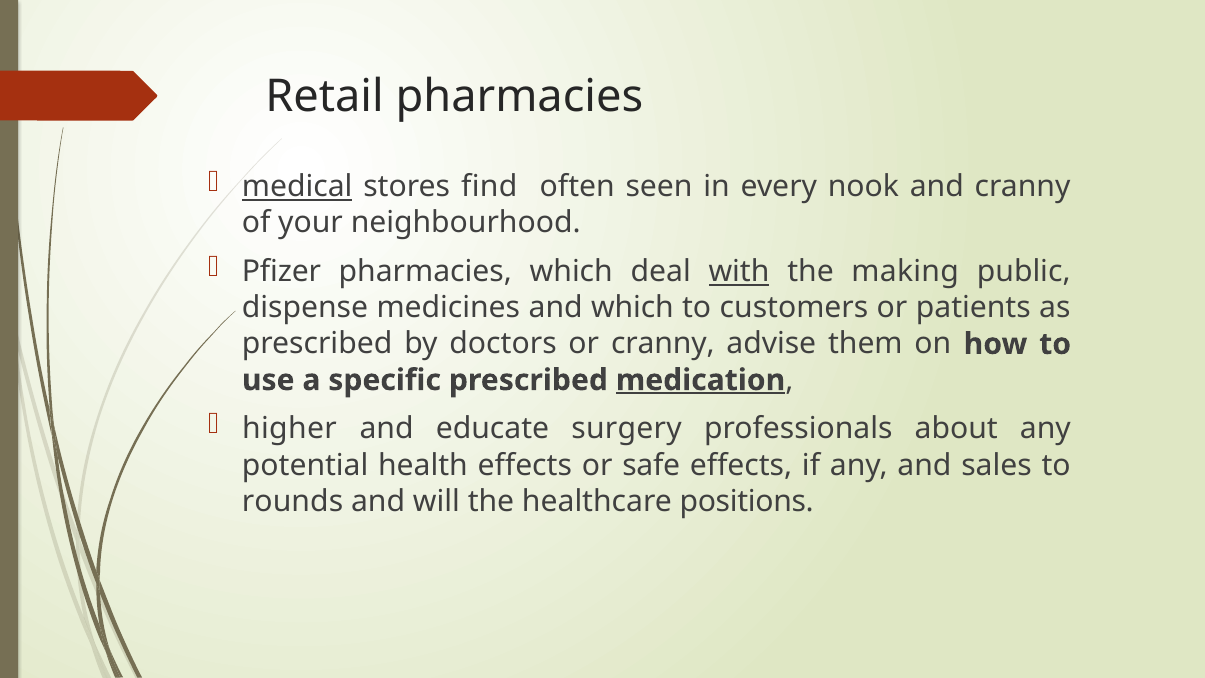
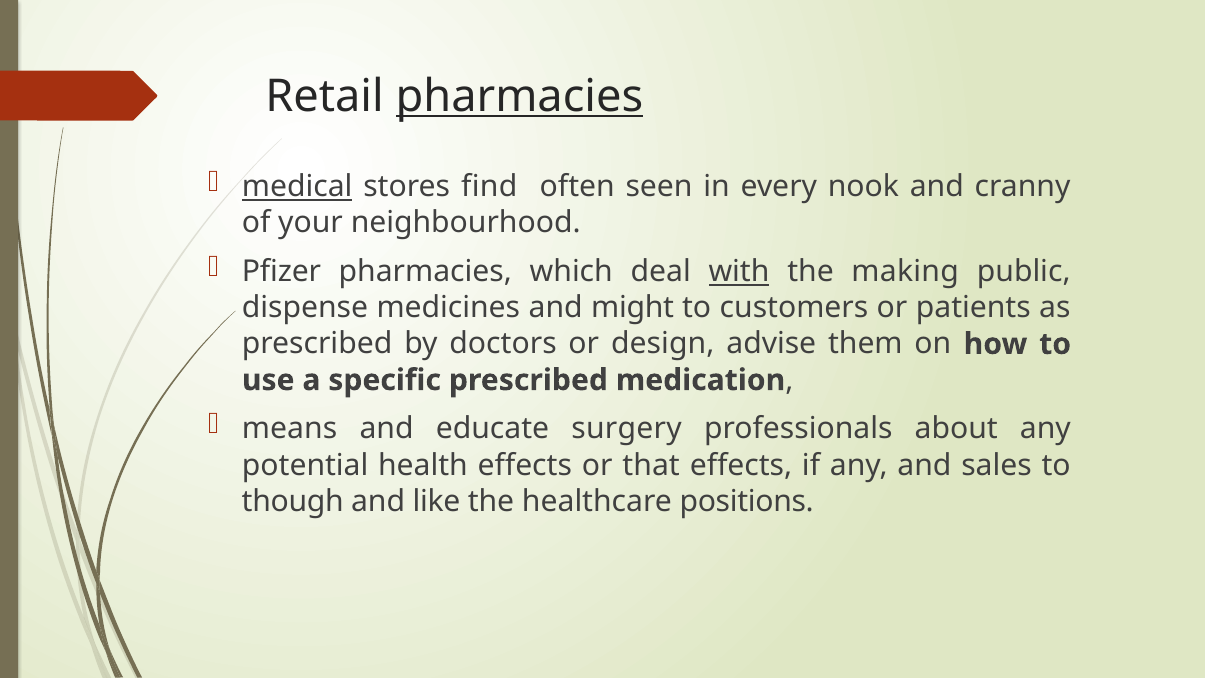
pharmacies at (519, 96) underline: none -> present
and which: which -> might
or cranny: cranny -> design
medication underline: present -> none
higher: higher -> means
safe: safe -> that
rounds: rounds -> though
will: will -> like
